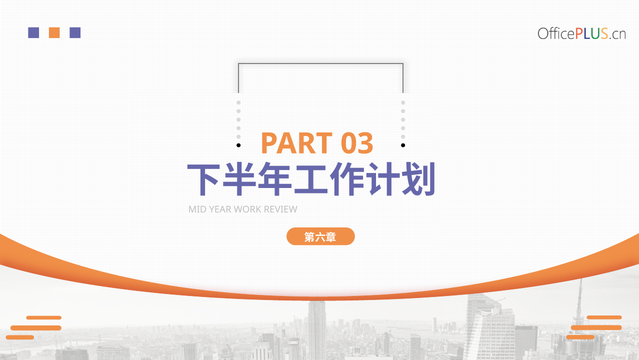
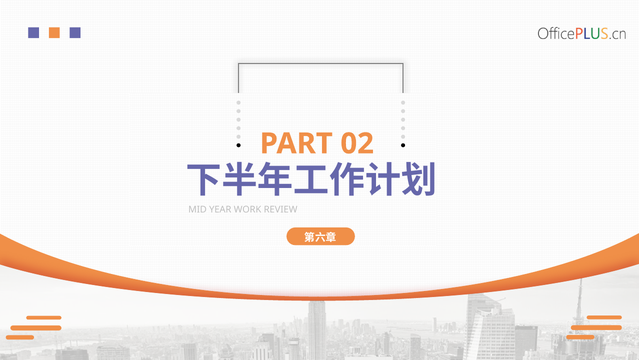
03: 03 -> 02
